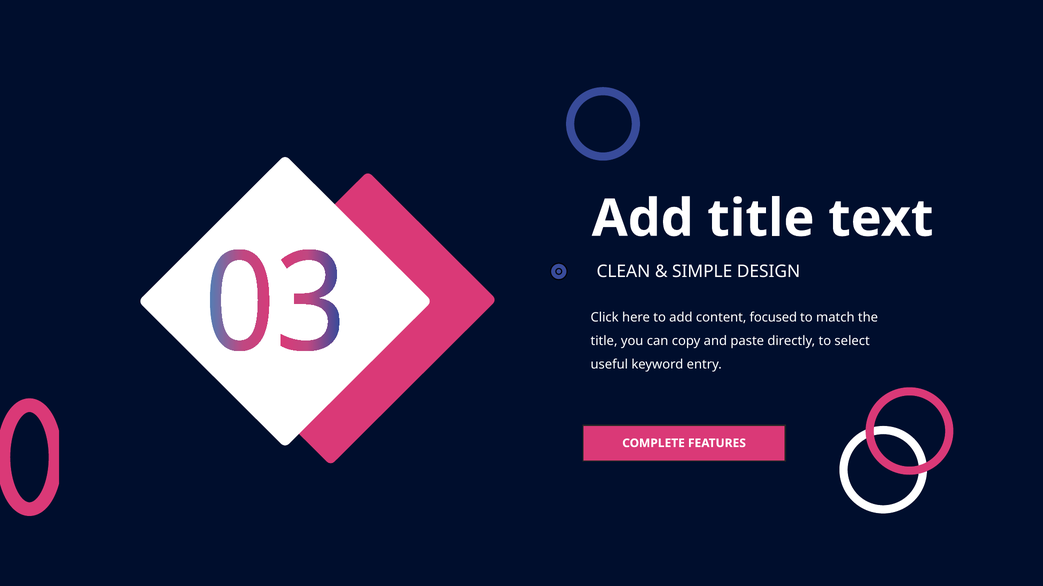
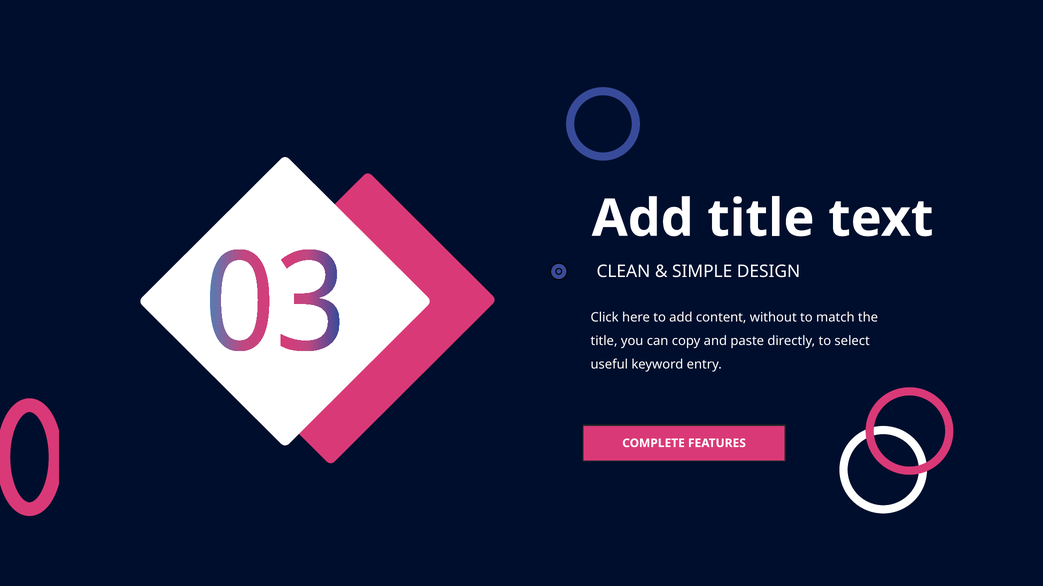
focused: focused -> without
